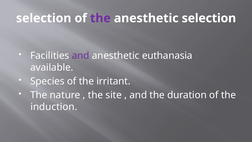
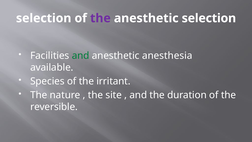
and at (81, 56) colour: purple -> green
euthanasia: euthanasia -> anesthesia
induction: induction -> reversible
